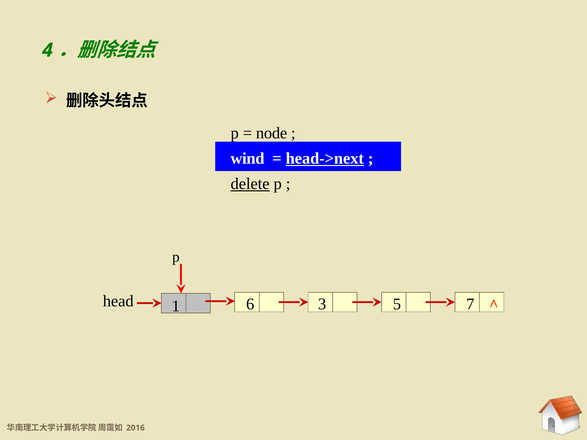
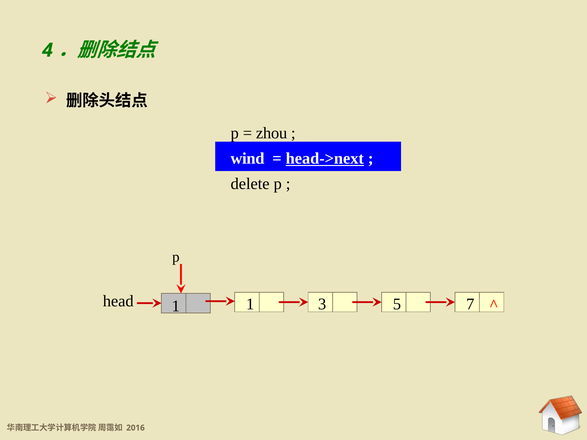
node: node -> zhou
delete underline: present -> none
1 6: 6 -> 1
